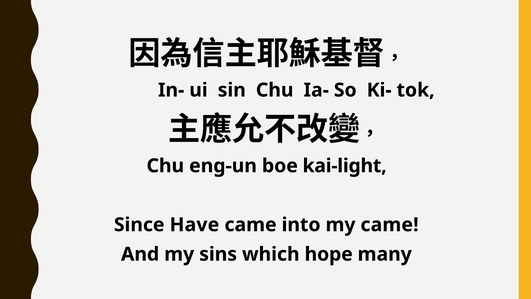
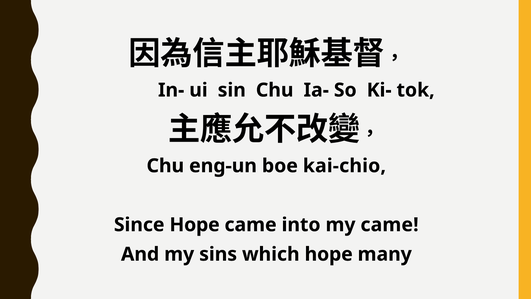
kai-light: kai-light -> kai-chio
Since Have: Have -> Hope
